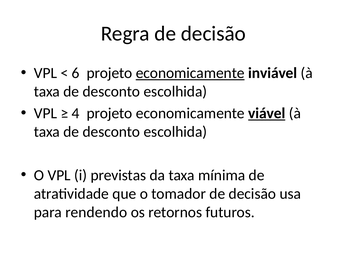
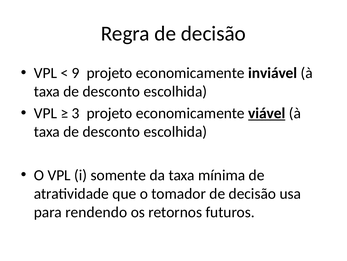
6: 6 -> 9
economicamente at (190, 73) underline: present -> none
4: 4 -> 3
previstas: previstas -> somente
